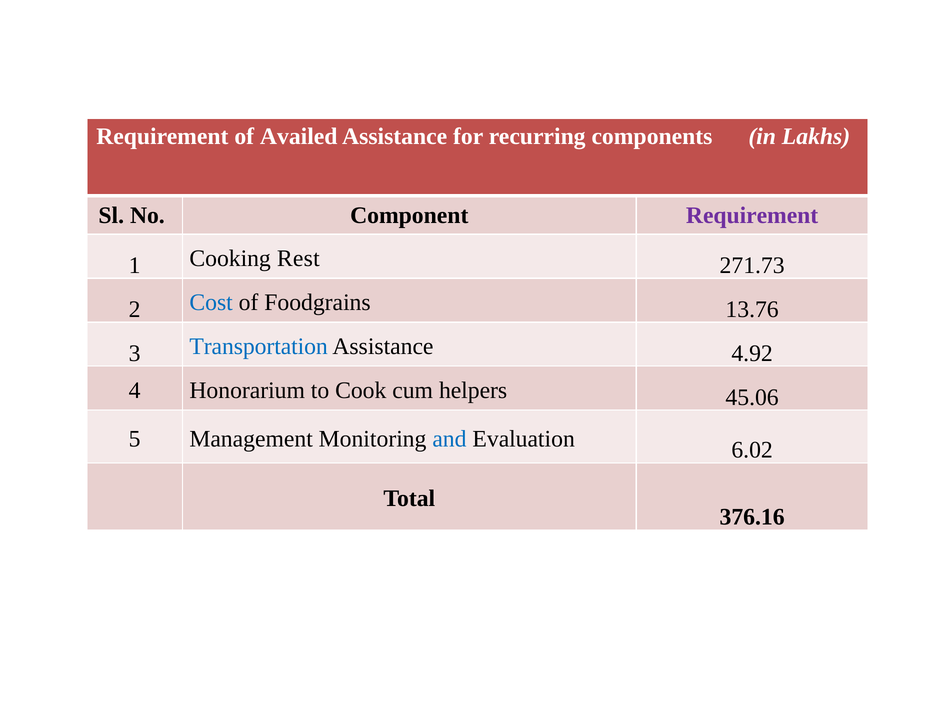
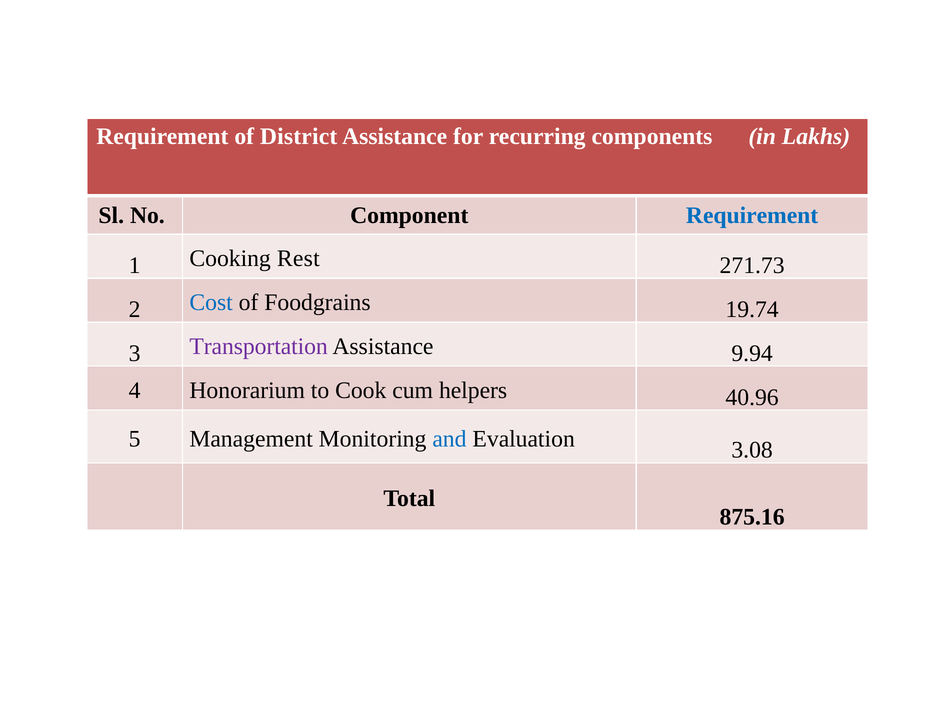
Availed: Availed -> District
Requirement at (752, 215) colour: purple -> blue
13.76: 13.76 -> 19.74
Transportation colour: blue -> purple
4.92: 4.92 -> 9.94
45.06: 45.06 -> 40.96
6.02: 6.02 -> 3.08
376.16: 376.16 -> 875.16
